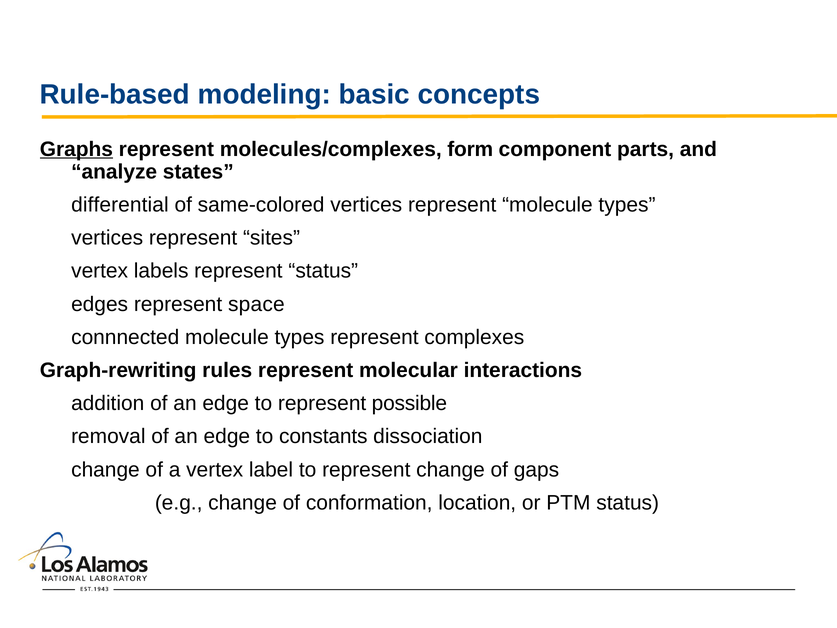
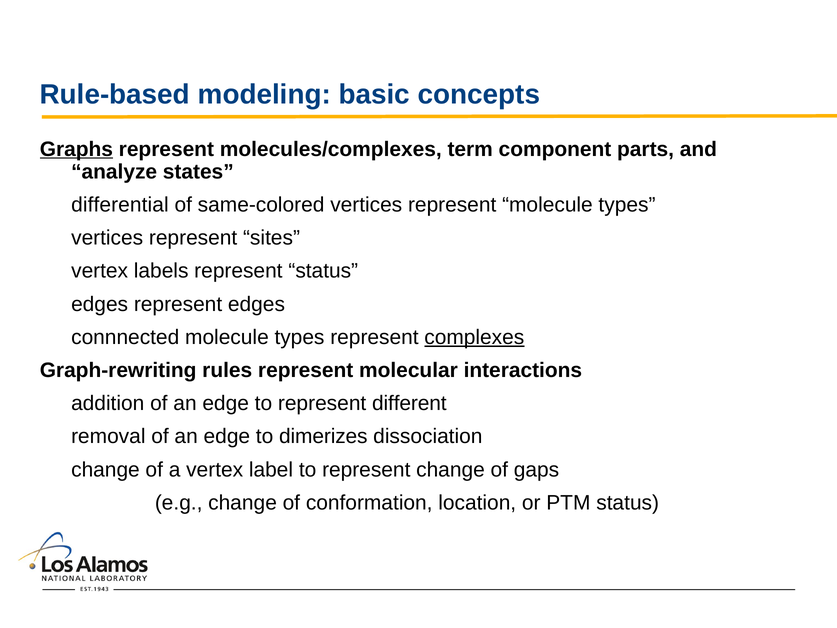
form: form -> term
represent space: space -> edges
complexes underline: none -> present
possible: possible -> different
constants: constants -> dimerizes
